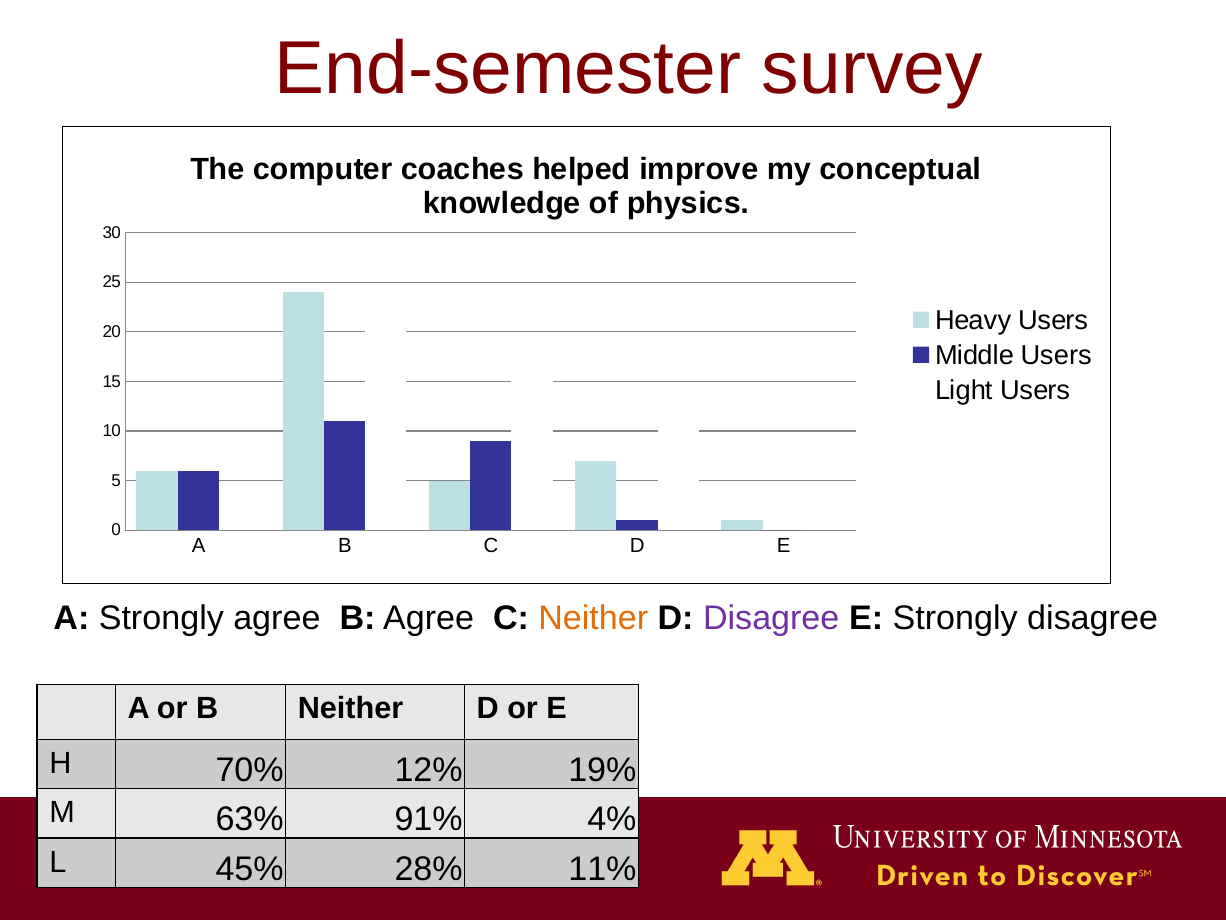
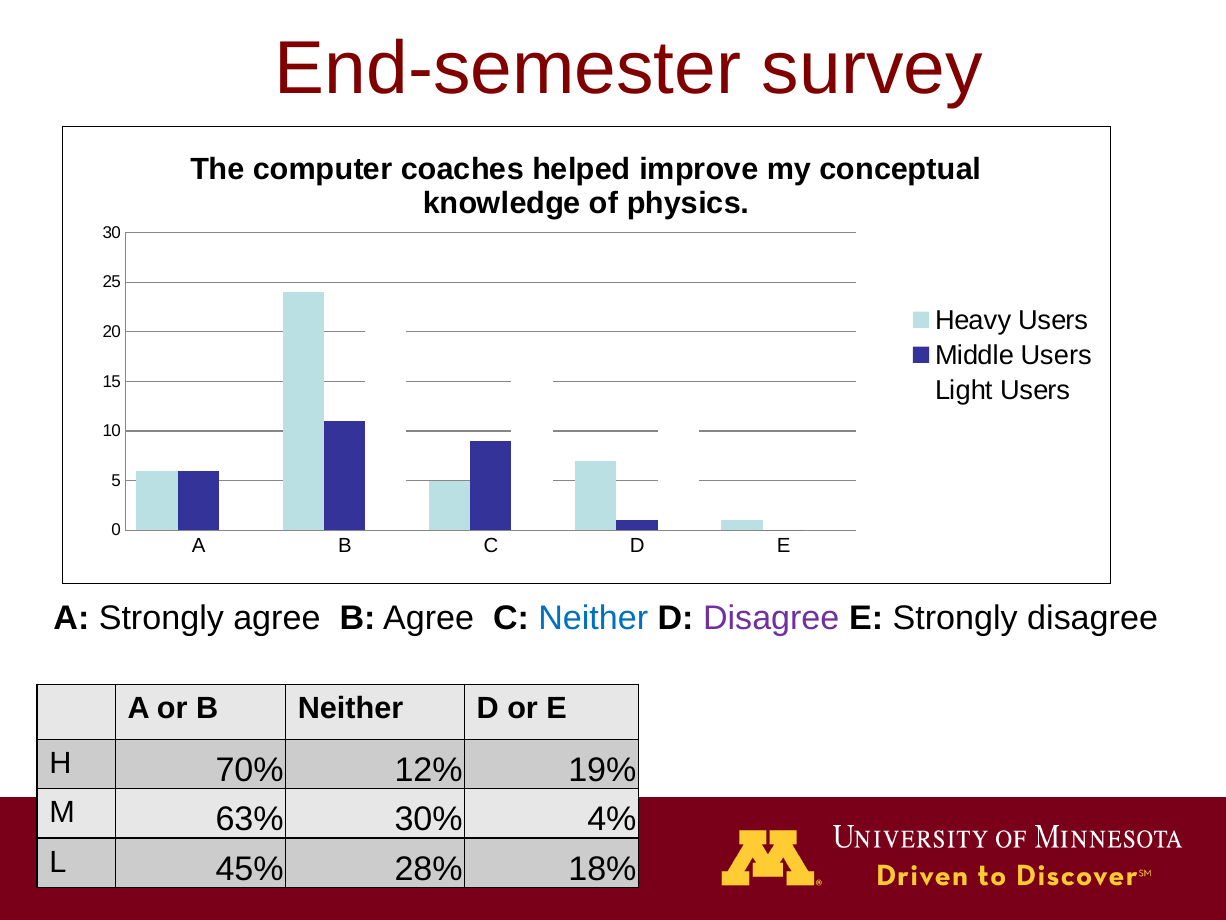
Neither at (593, 617) colour: orange -> blue
91%: 91% -> 30%
11%: 11% -> 18%
